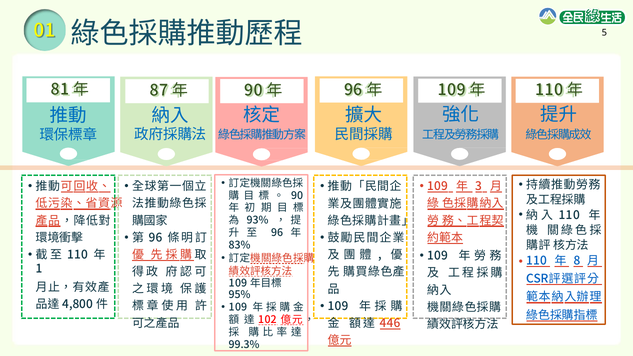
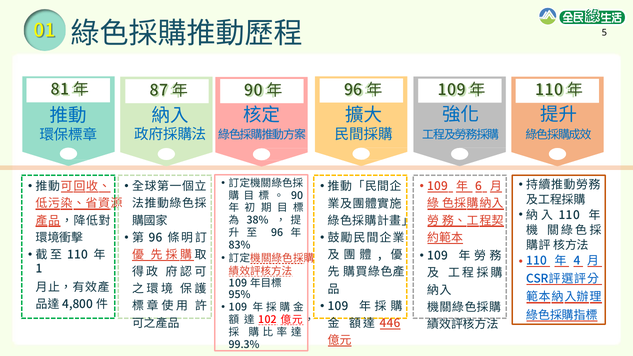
3: 3 -> 6
93%: 93% -> 38%
8: 8 -> 4
